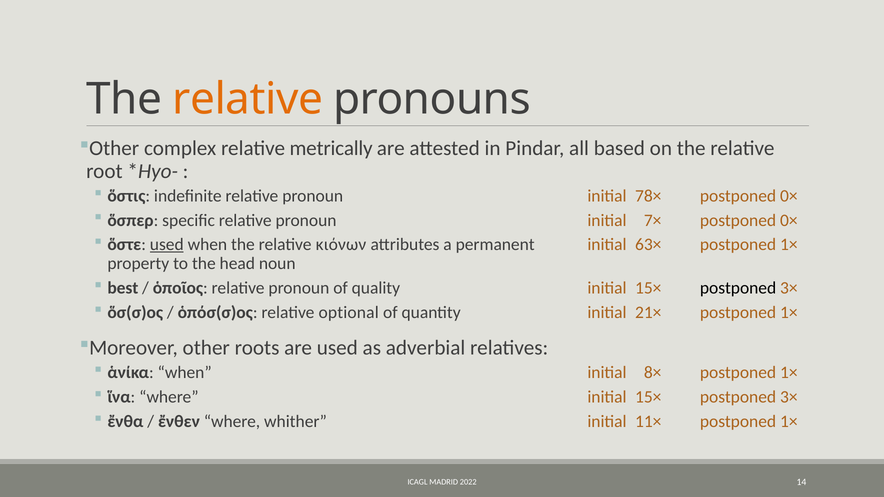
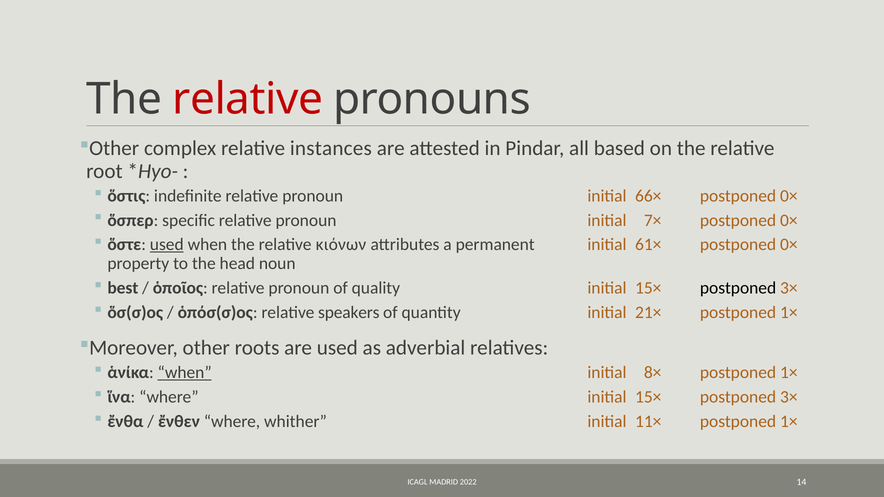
relative at (248, 99) colour: orange -> red
metrically: metrically -> instances
78×: 78× -> 66×
63×: 63× -> 61×
1× at (789, 245): 1× -> 0×
optional: optional -> speakers
when at (185, 373) underline: none -> present
